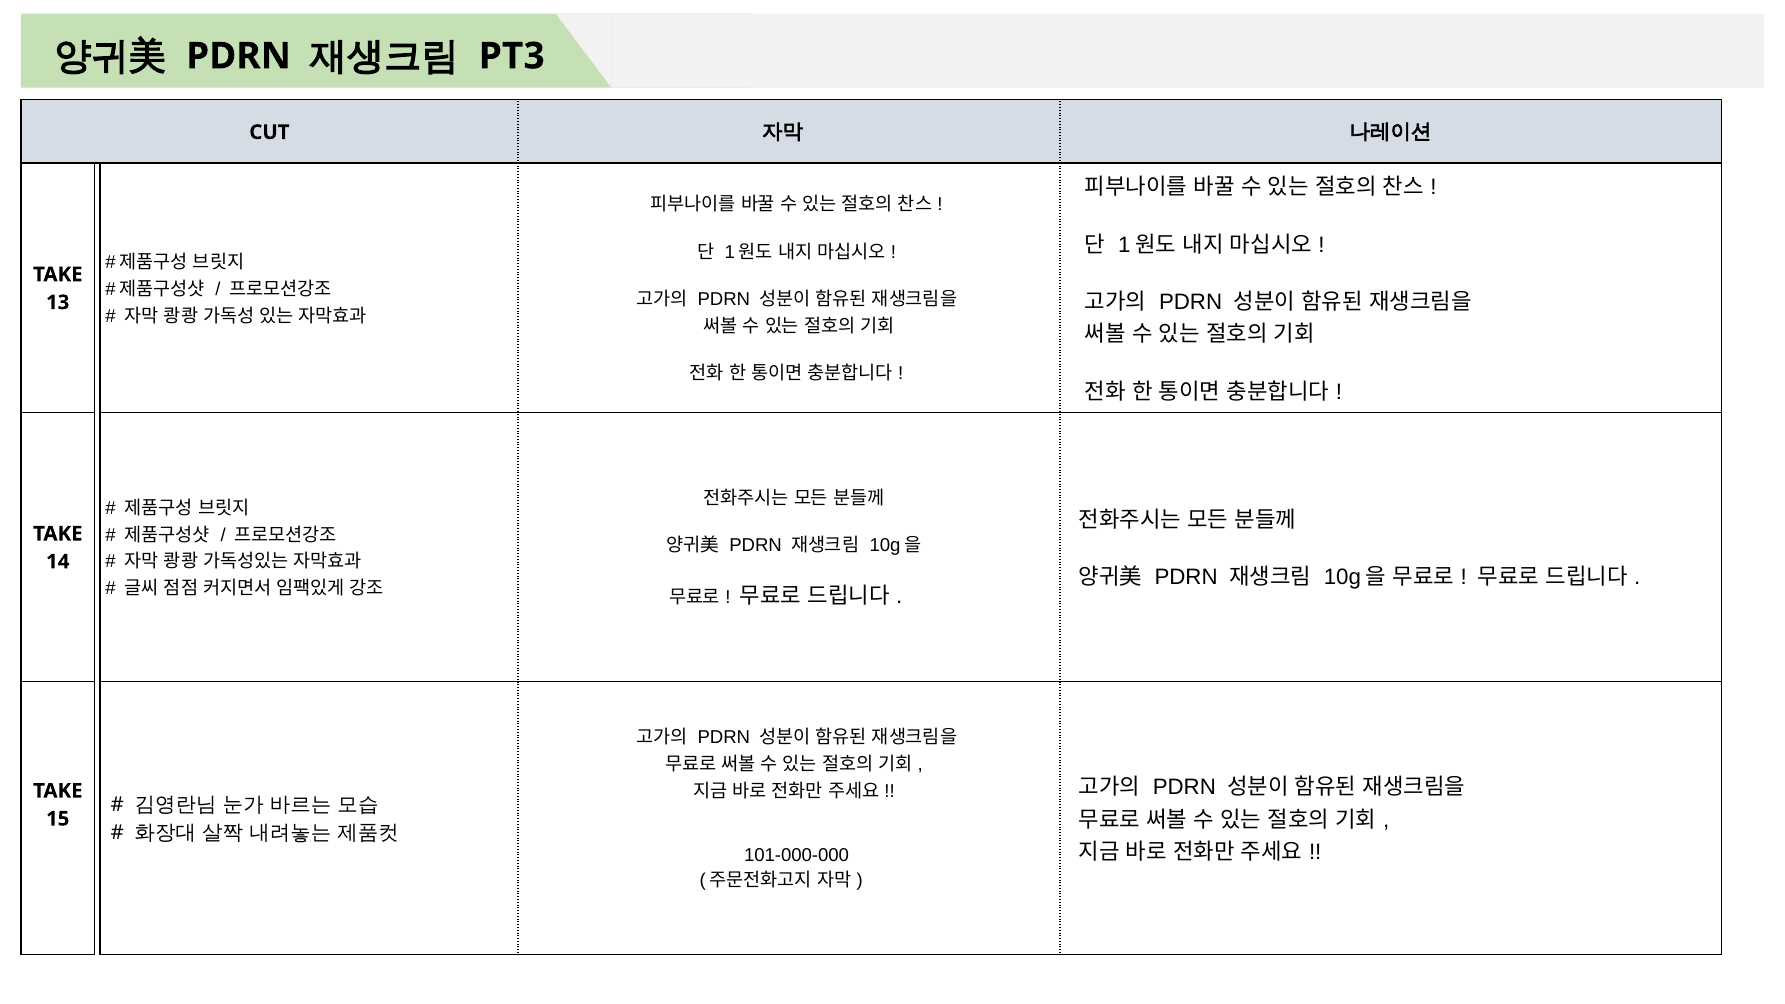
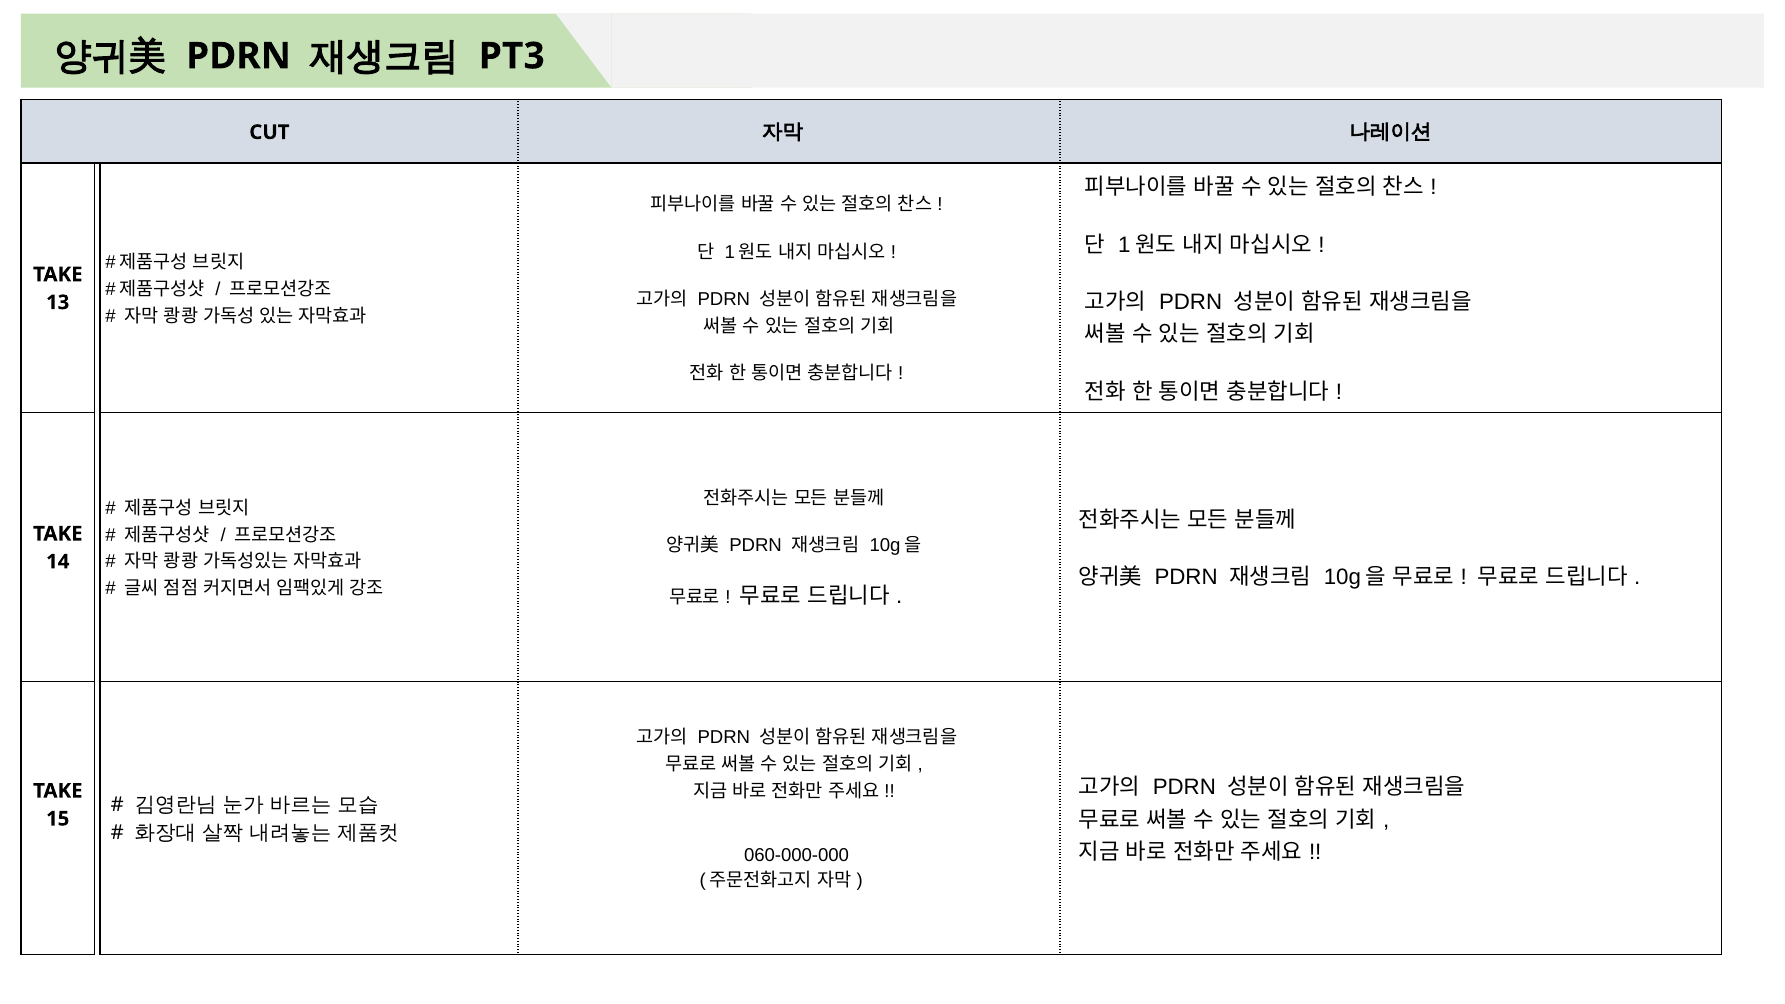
101-000-000: 101-000-000 -> 060-000-000
